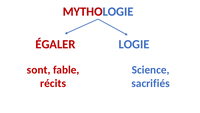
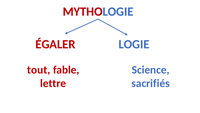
sont: sont -> tout
récits: récits -> lettre
